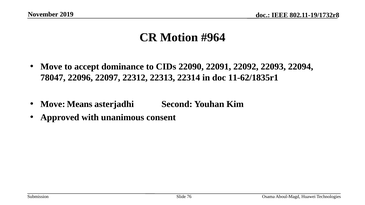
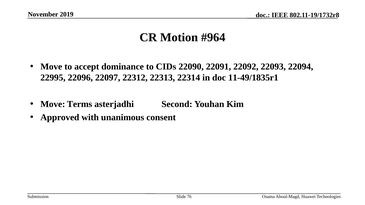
78047: 78047 -> 22995
11-62/1835r1: 11-62/1835r1 -> 11-49/1835r1
Means: Means -> Terms
